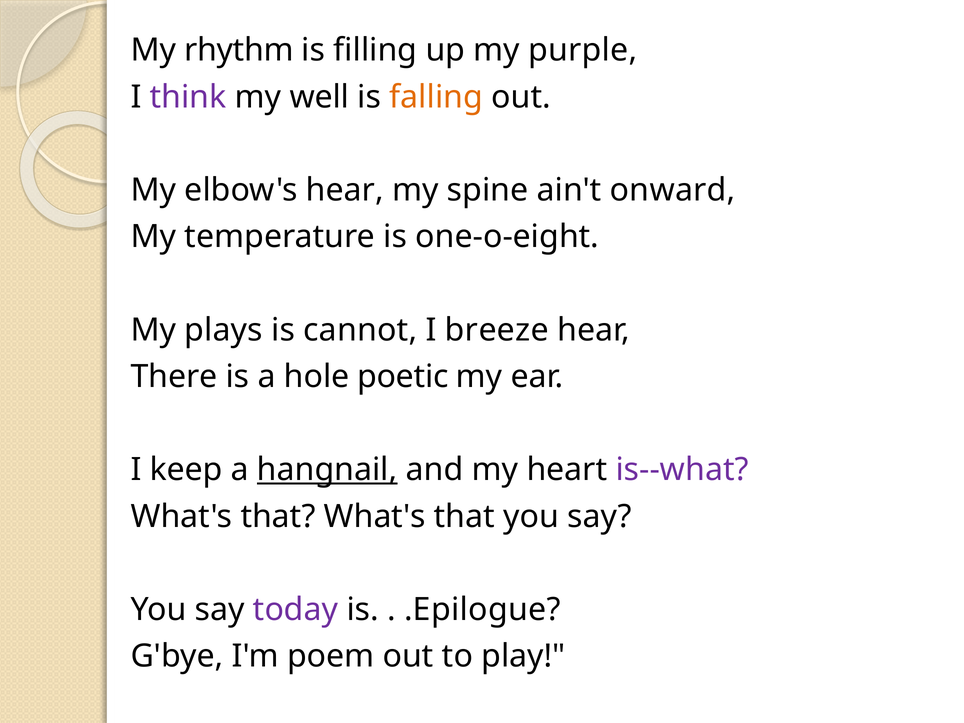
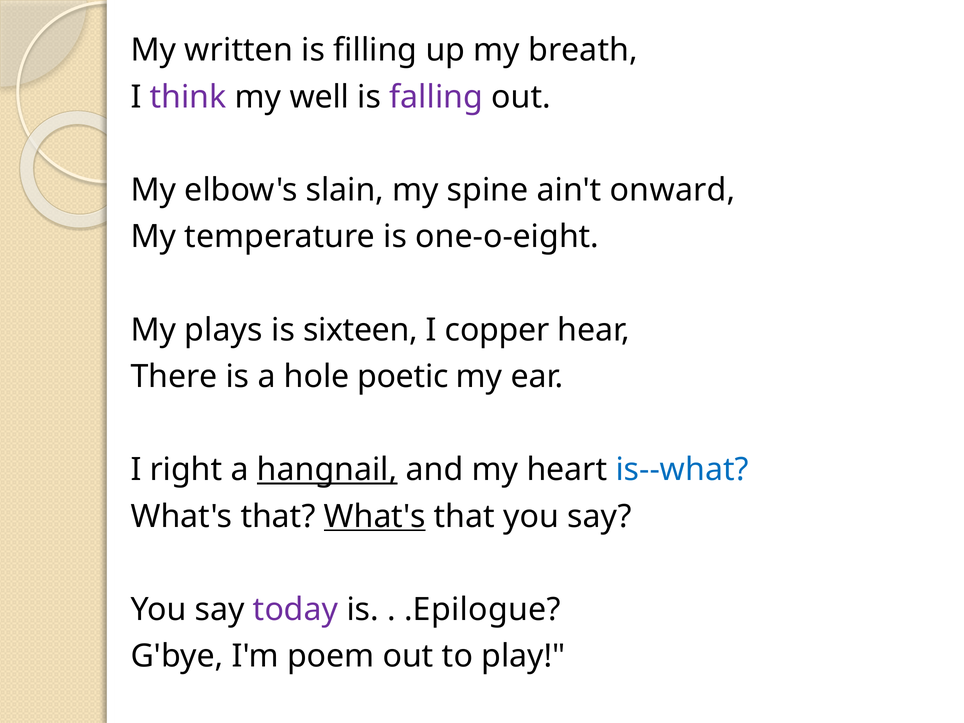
rhythm: rhythm -> written
purple: purple -> breath
falling colour: orange -> purple
elbow's hear: hear -> slain
cannot: cannot -> sixteen
breeze: breeze -> copper
keep: keep -> right
is--what colour: purple -> blue
What's at (375, 516) underline: none -> present
